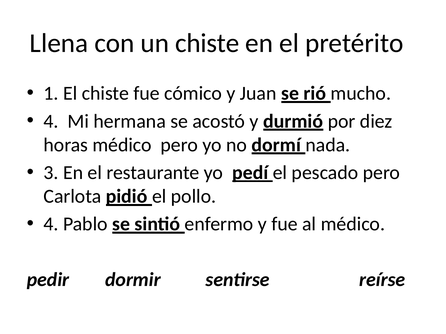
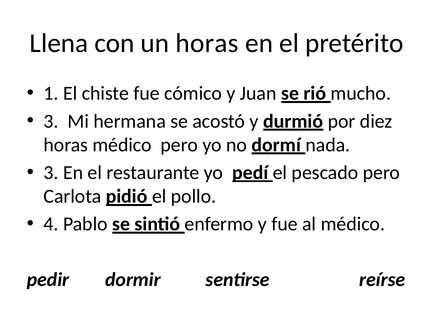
un chiste: chiste -> horas
4 at (51, 121): 4 -> 3
